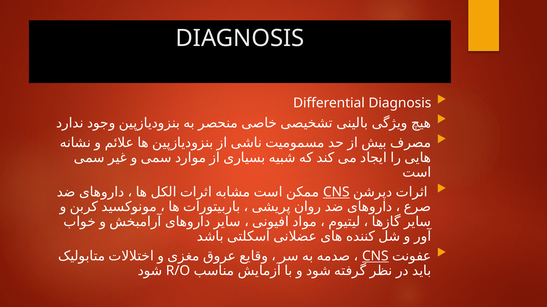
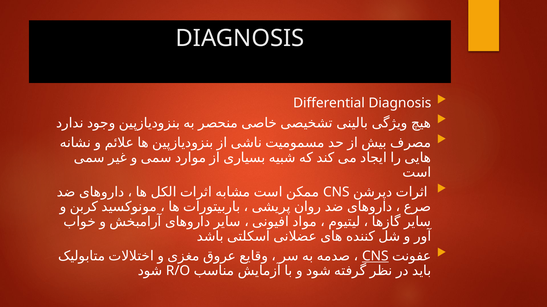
CNS at (336, 193) underline: present -> none
